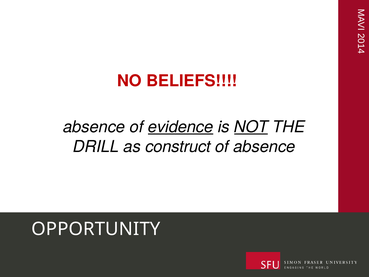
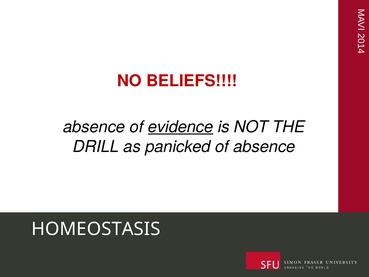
NOT underline: present -> none
construct: construct -> panicked
OPPORTUNITY: OPPORTUNITY -> HOMEOSTASIS
